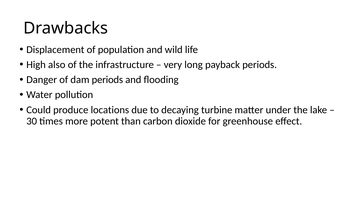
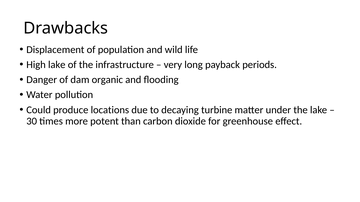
High also: also -> lake
dam periods: periods -> organic
